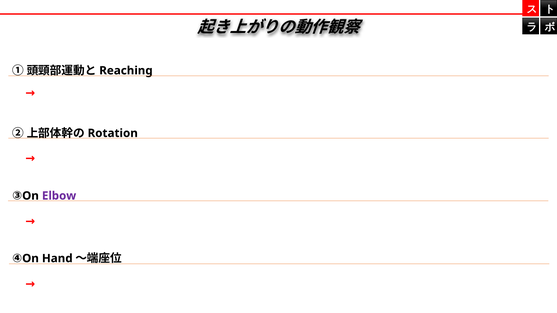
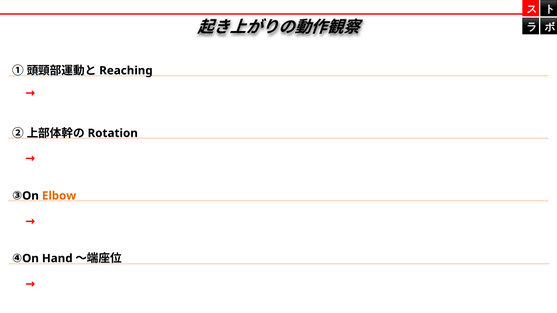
Elbow colour: purple -> orange
